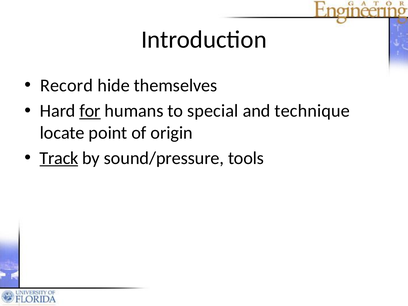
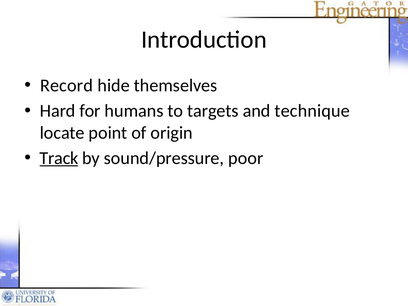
for underline: present -> none
special: special -> targets
tools: tools -> poor
